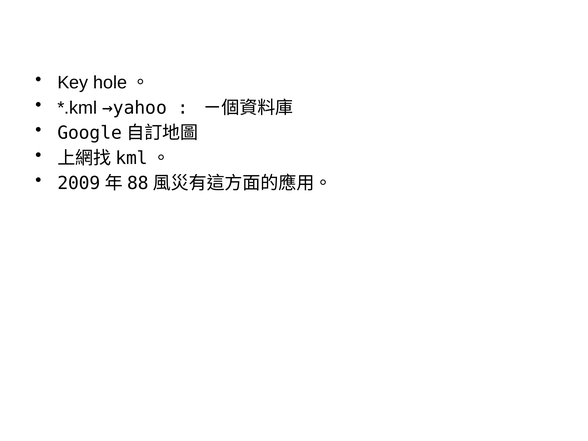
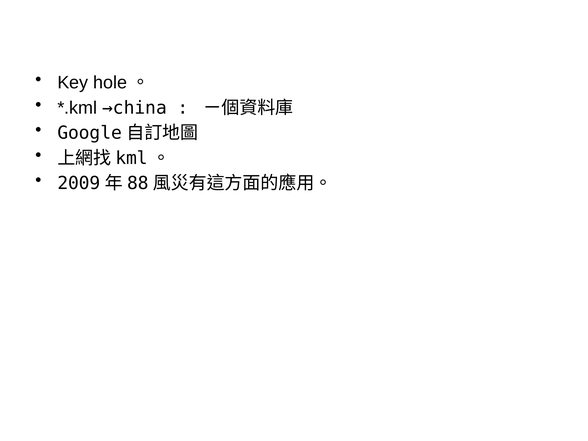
→yahoo: →yahoo -> →china
